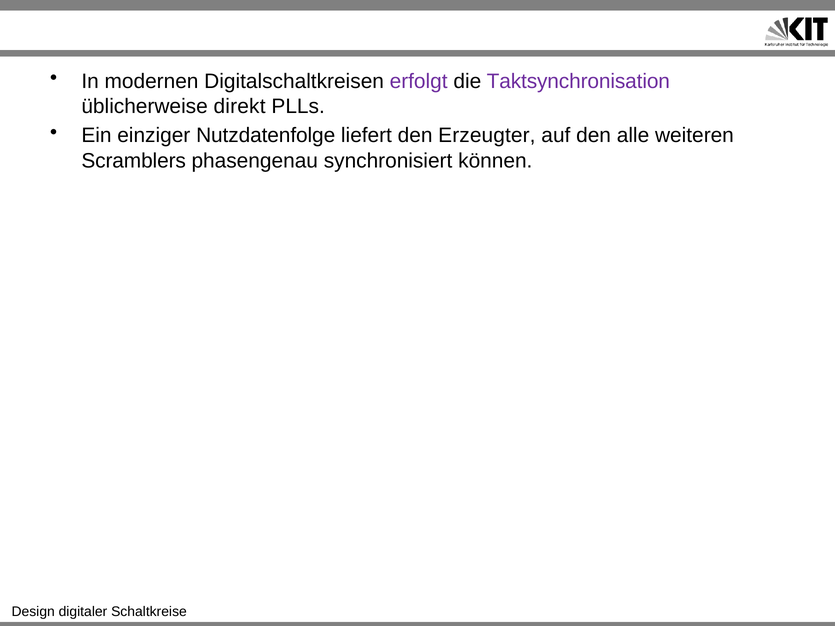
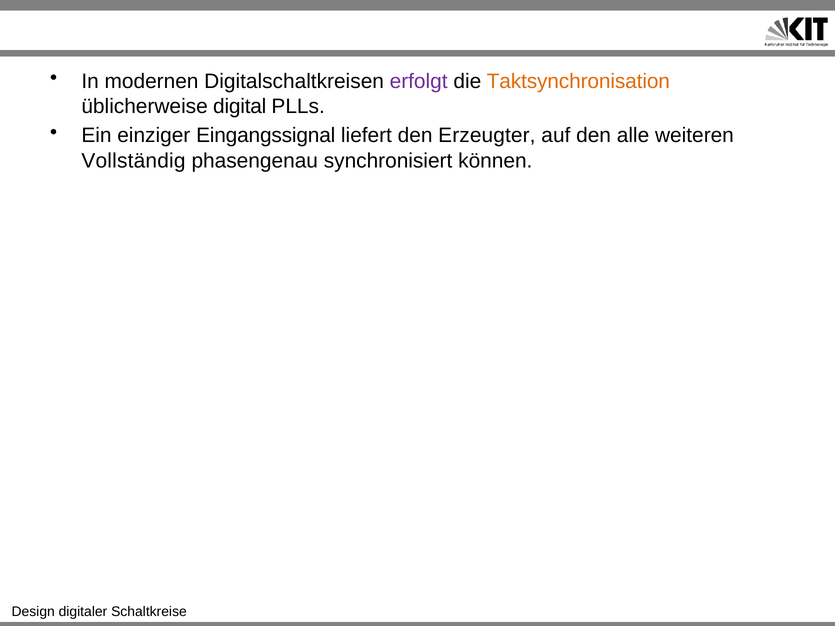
Taktsynchronisation colour: purple -> orange
direkt: direkt -> digital
Nutzdatenfolge: Nutzdatenfolge -> Eingangssignal
Scramblers: Scramblers -> Vollständig
